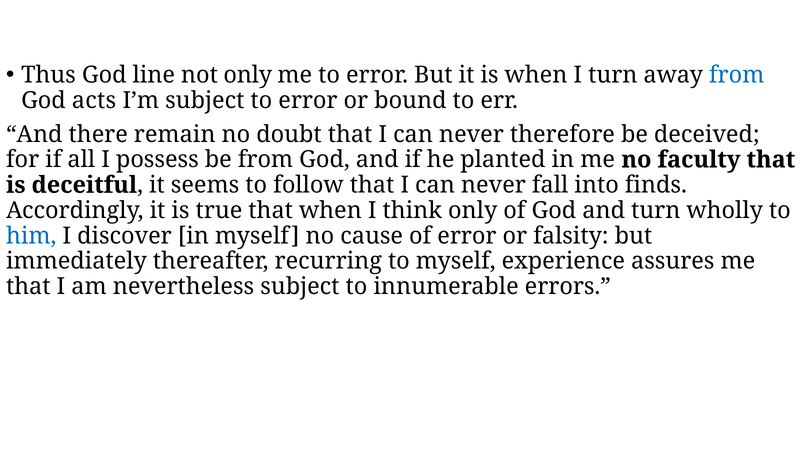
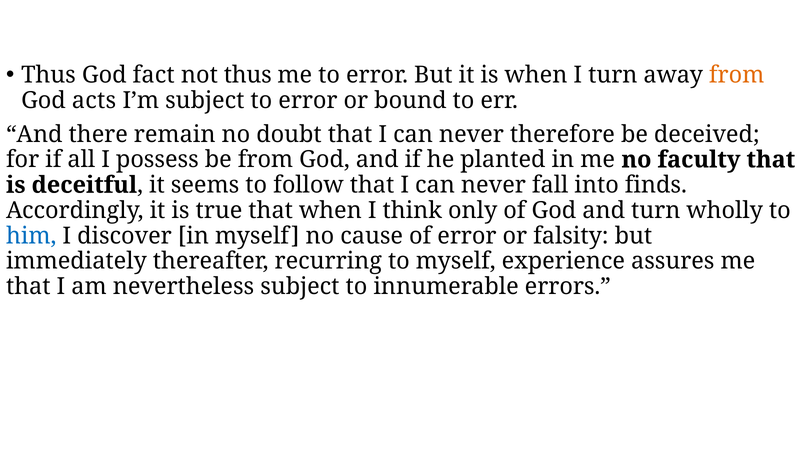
line: line -> fact
not only: only -> thus
from at (737, 75) colour: blue -> orange
